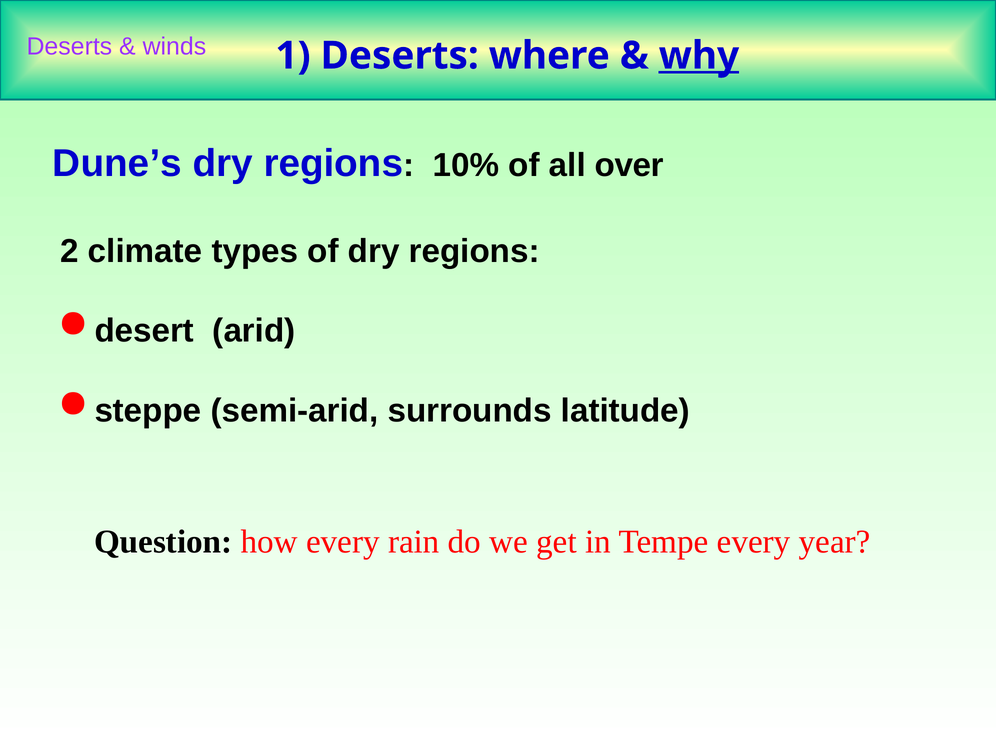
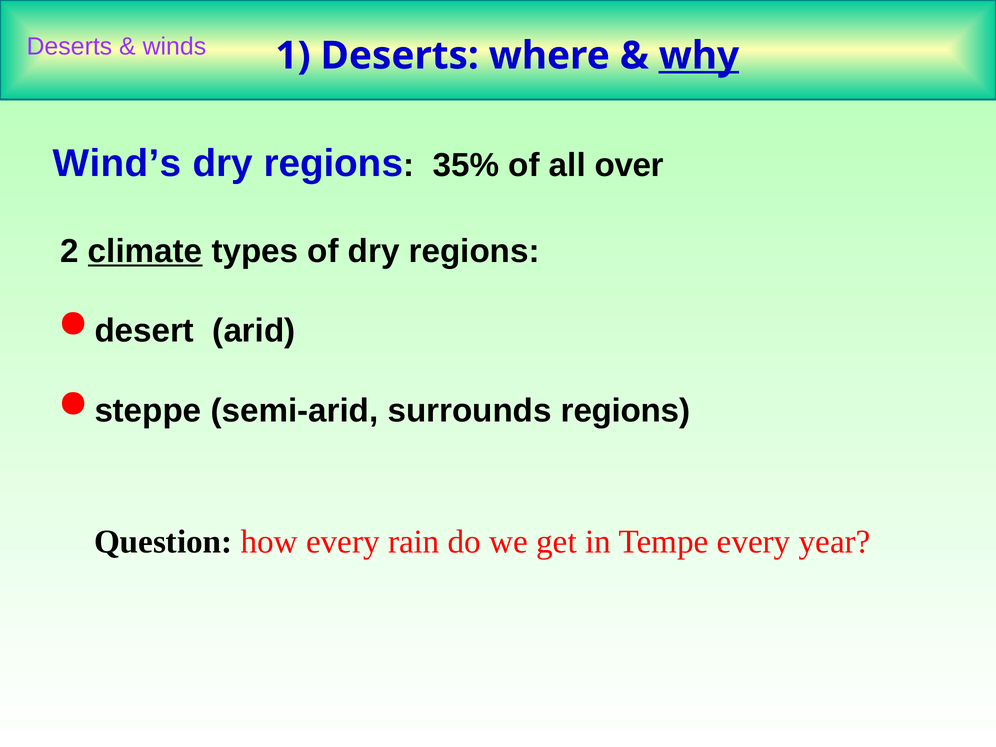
Dune’s: Dune’s -> Wind’s
10%: 10% -> 35%
climate underline: none -> present
surrounds latitude: latitude -> regions
